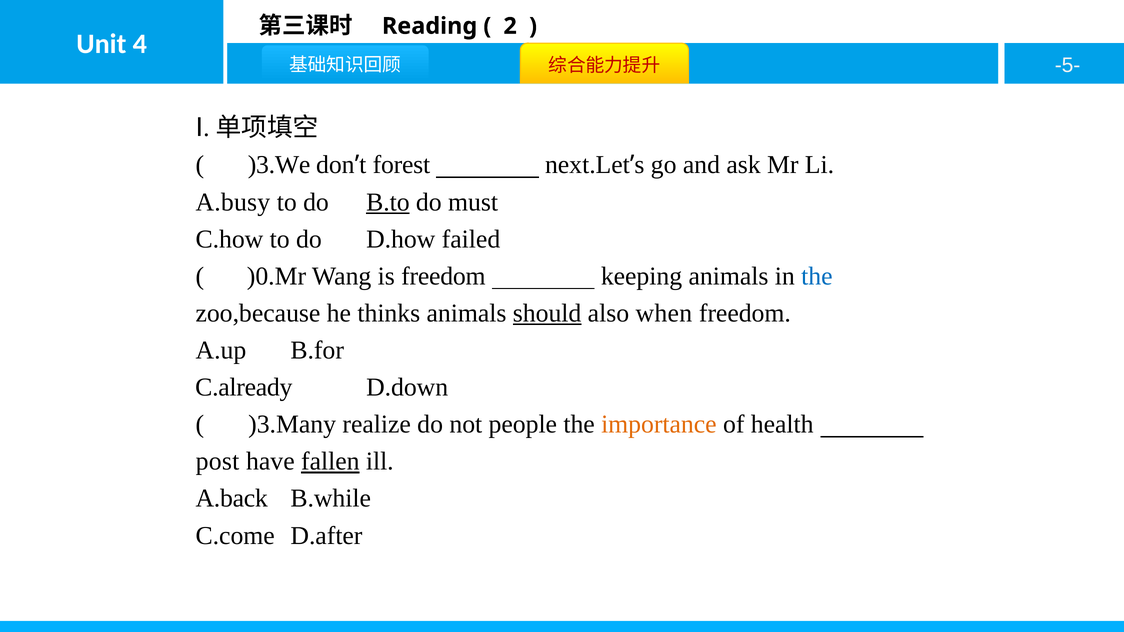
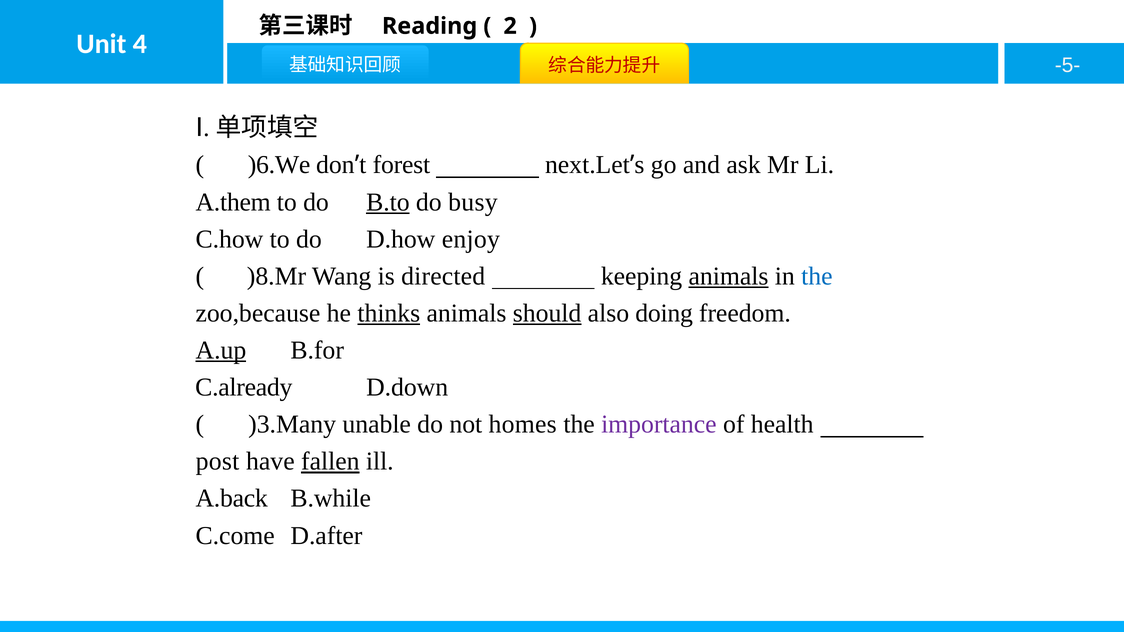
)3.We: )3.We -> )6.We
A.busy: A.busy -> A.them
must: must -> busy
failed: failed -> enjoy
)0.Mr: )0.Mr -> )8.Mr
is freedom: freedom -> directed
animals at (729, 276) underline: none -> present
thinks underline: none -> present
when: when -> doing
A.up underline: none -> present
realize: realize -> unable
people: people -> homes
importance colour: orange -> purple
